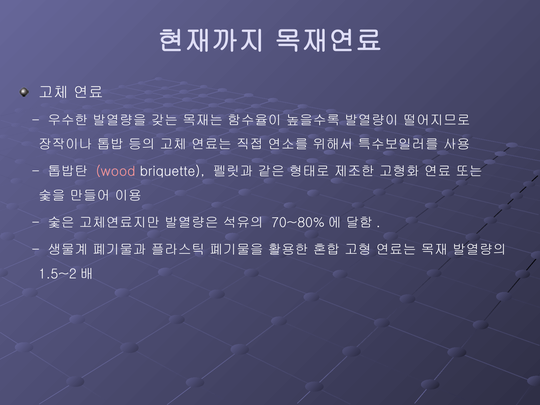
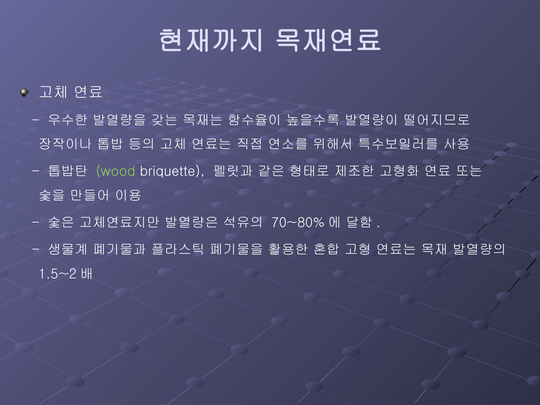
wood colour: pink -> light green
